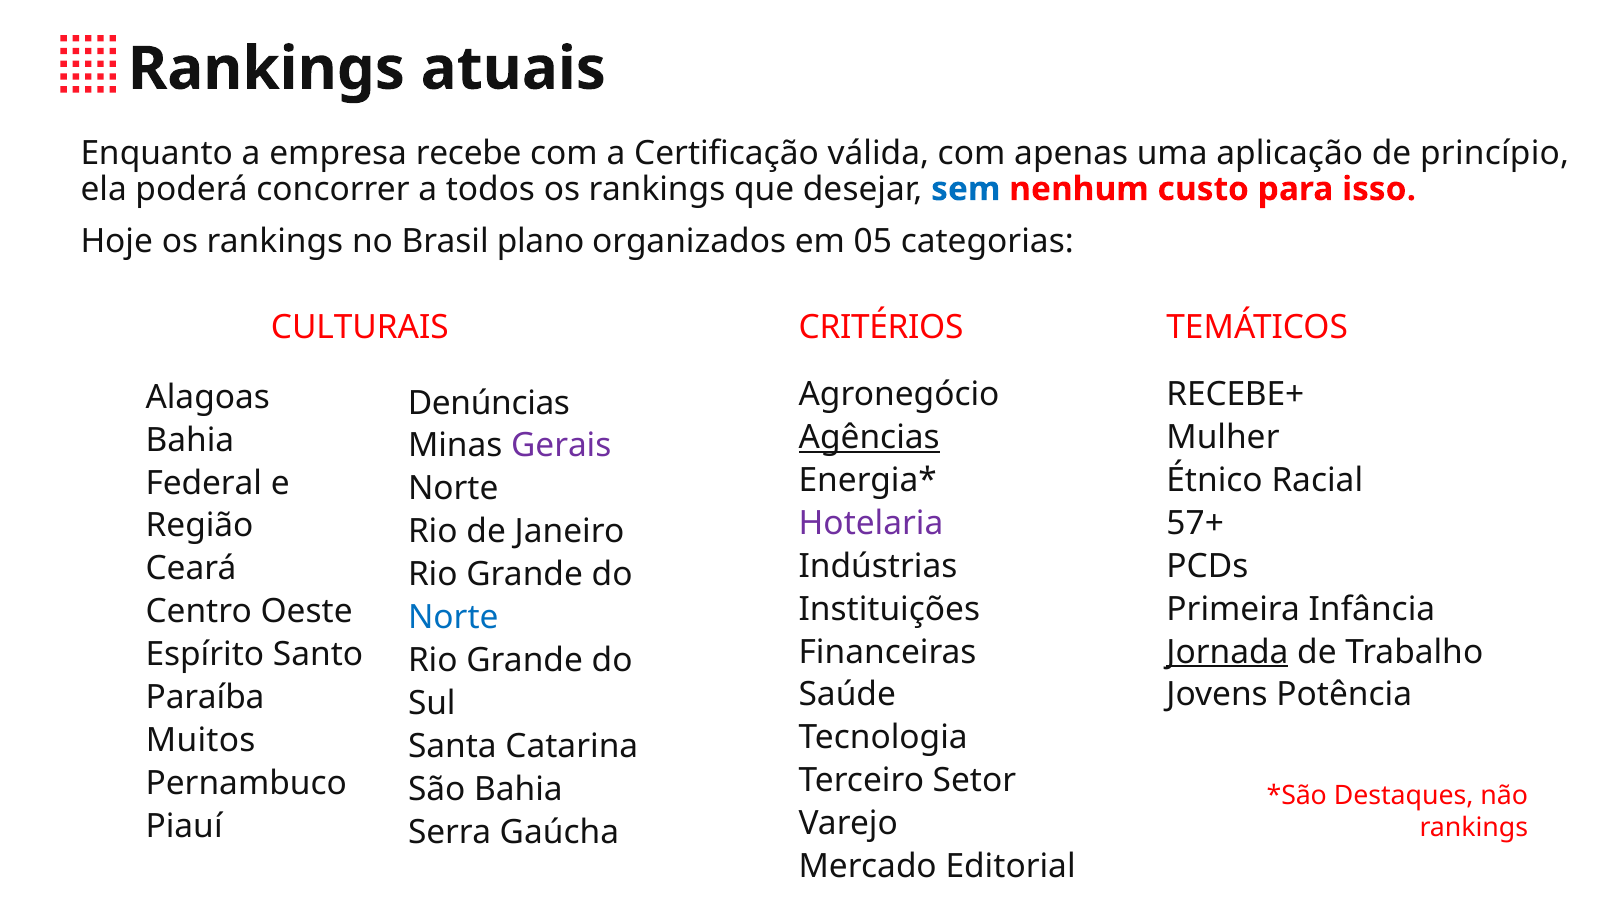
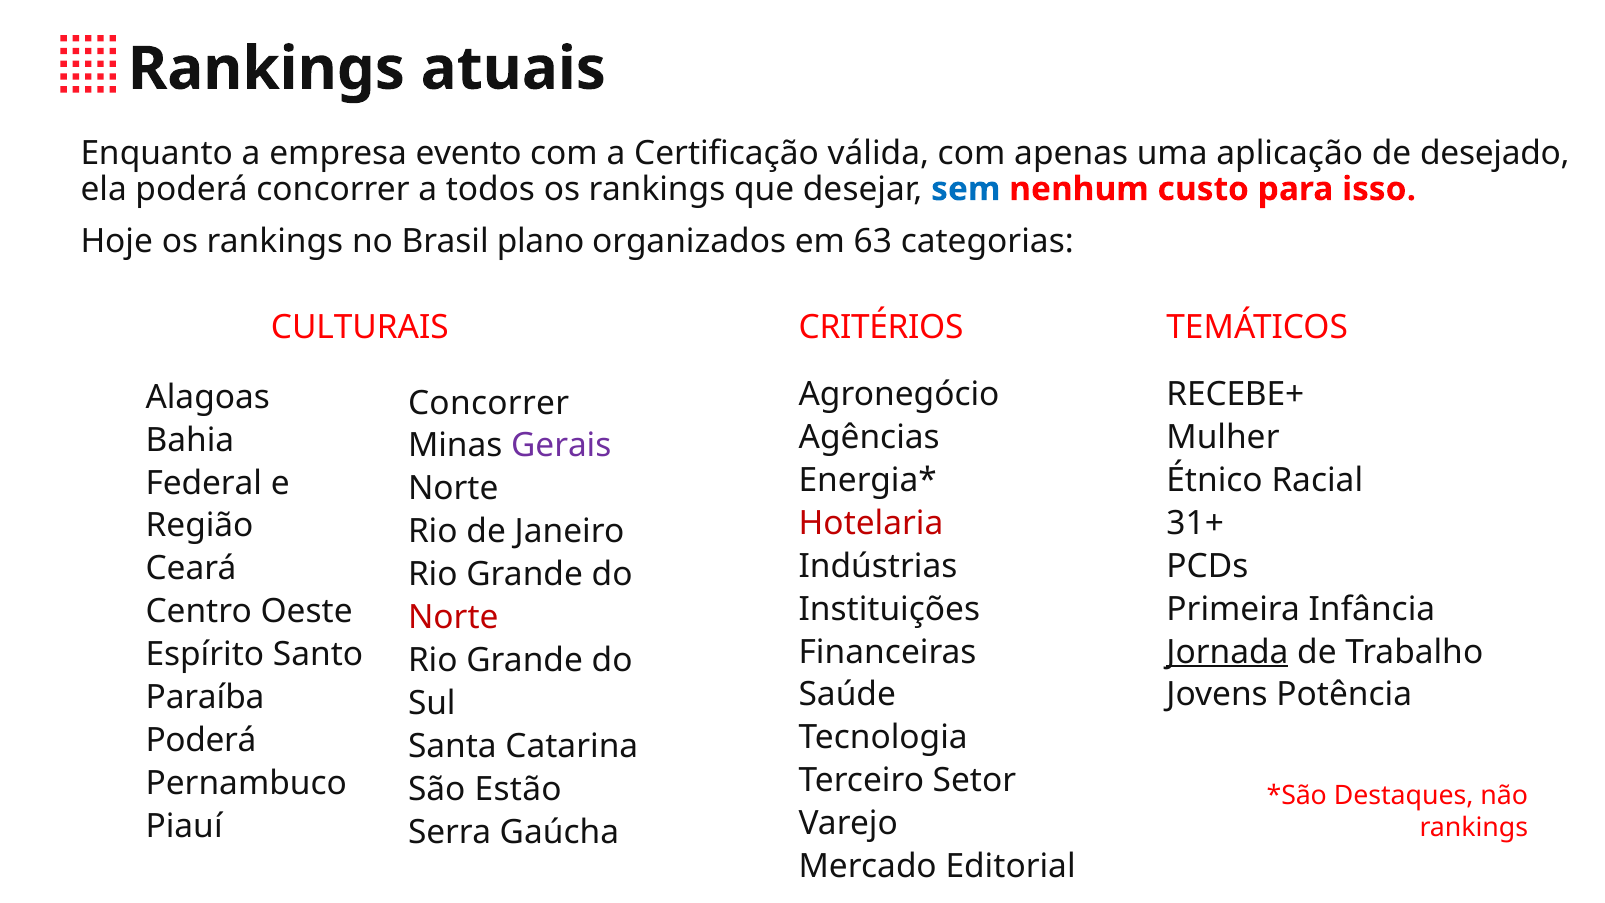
recebe: recebe -> evento
princípio: princípio -> desejado
05: 05 -> 63
Denúncias at (489, 403): Denúncias -> Concorrer
Agências underline: present -> none
Hotelaria colour: purple -> red
57+: 57+ -> 31+
Norte at (453, 618) colour: blue -> red
Muitos at (201, 740): Muitos -> Poderá
São Bahia: Bahia -> Estão
